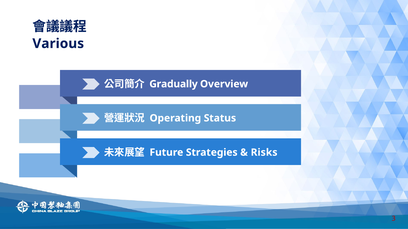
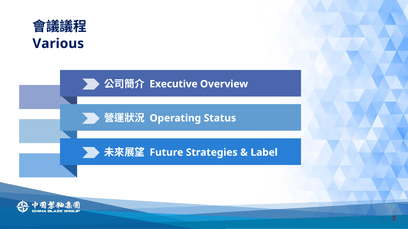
Gradually: Gradually -> Executive
Risks: Risks -> Label
